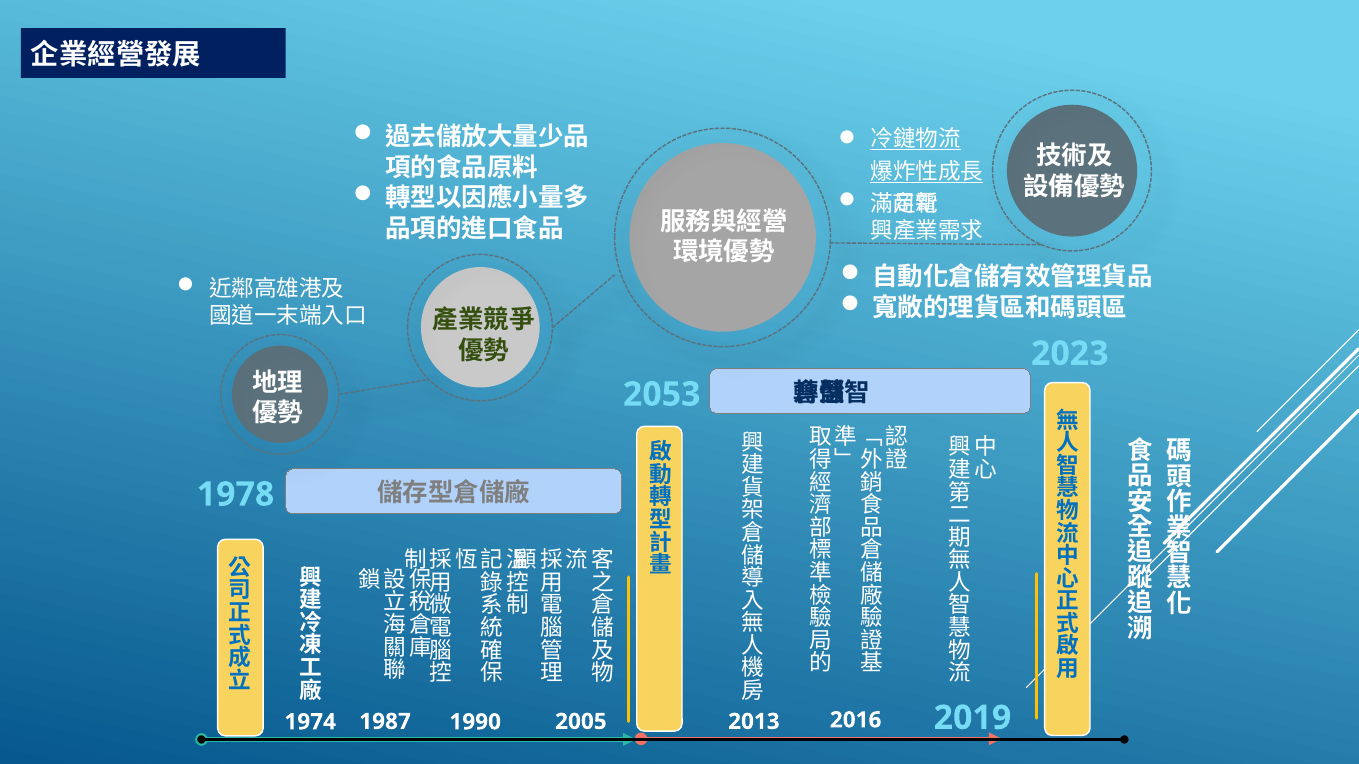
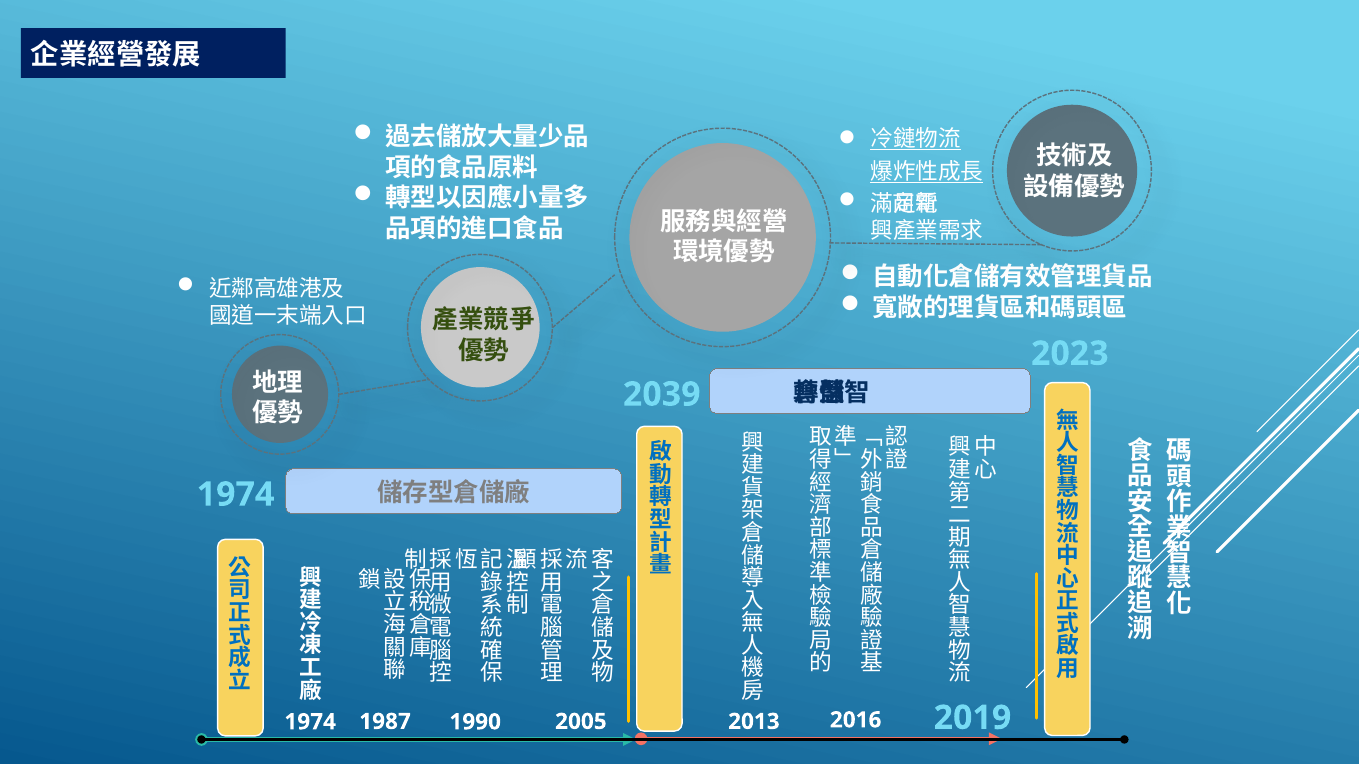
2053: 2053 -> 2039
1978 at (236, 495): 1978 -> 1974
